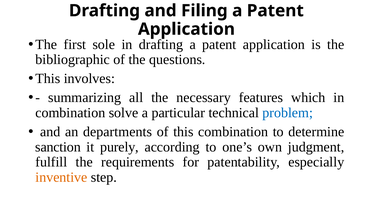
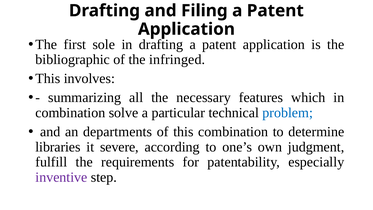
questions: questions -> infringed
sanction: sanction -> libraries
purely: purely -> severe
inventive colour: orange -> purple
